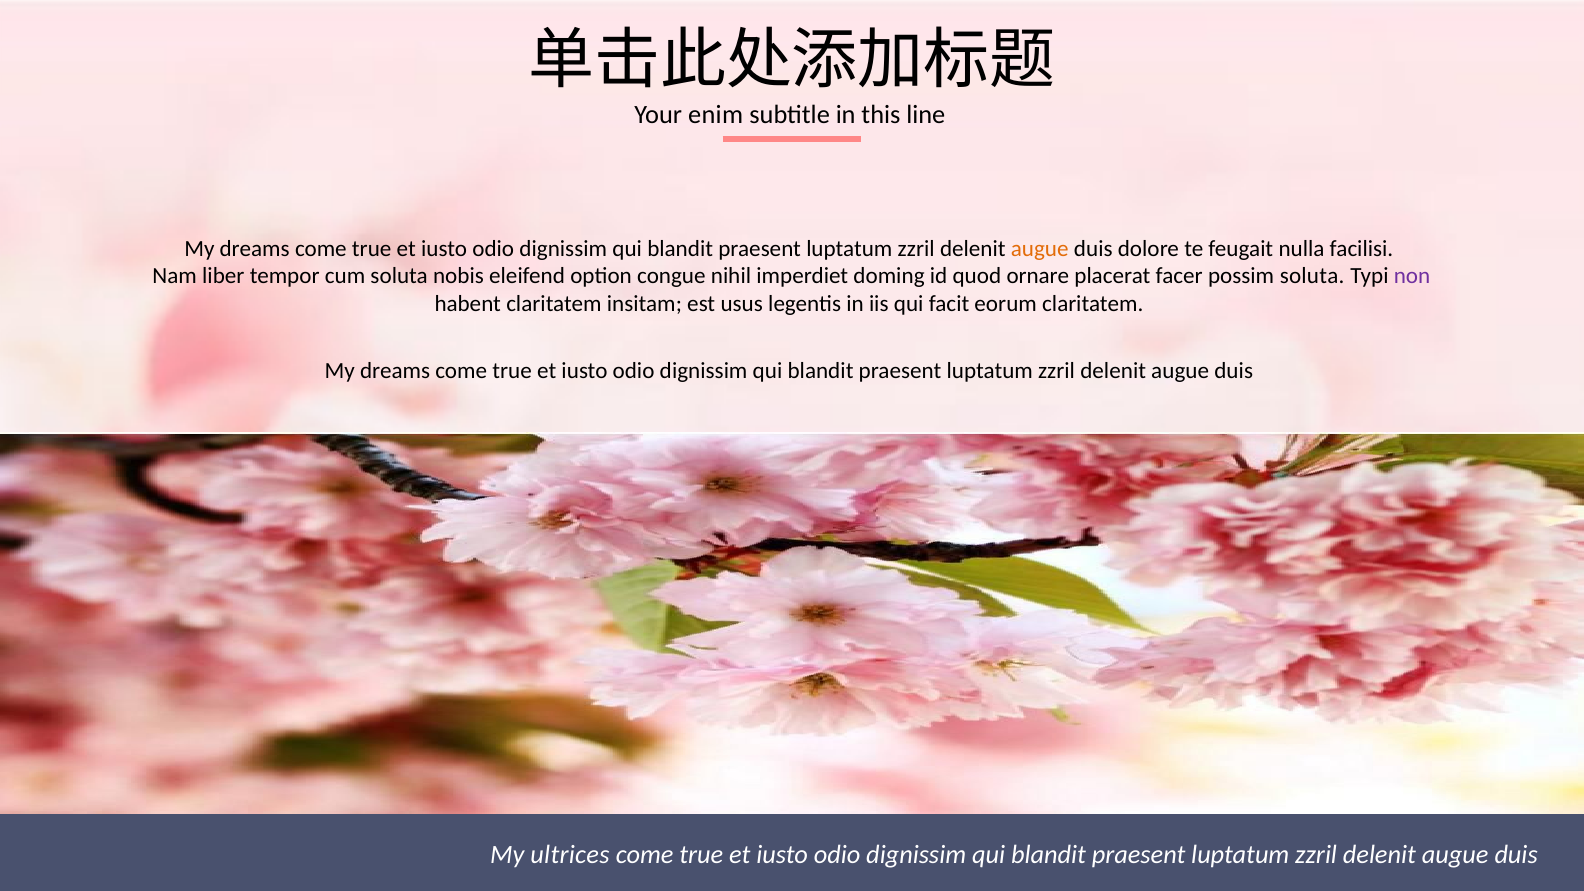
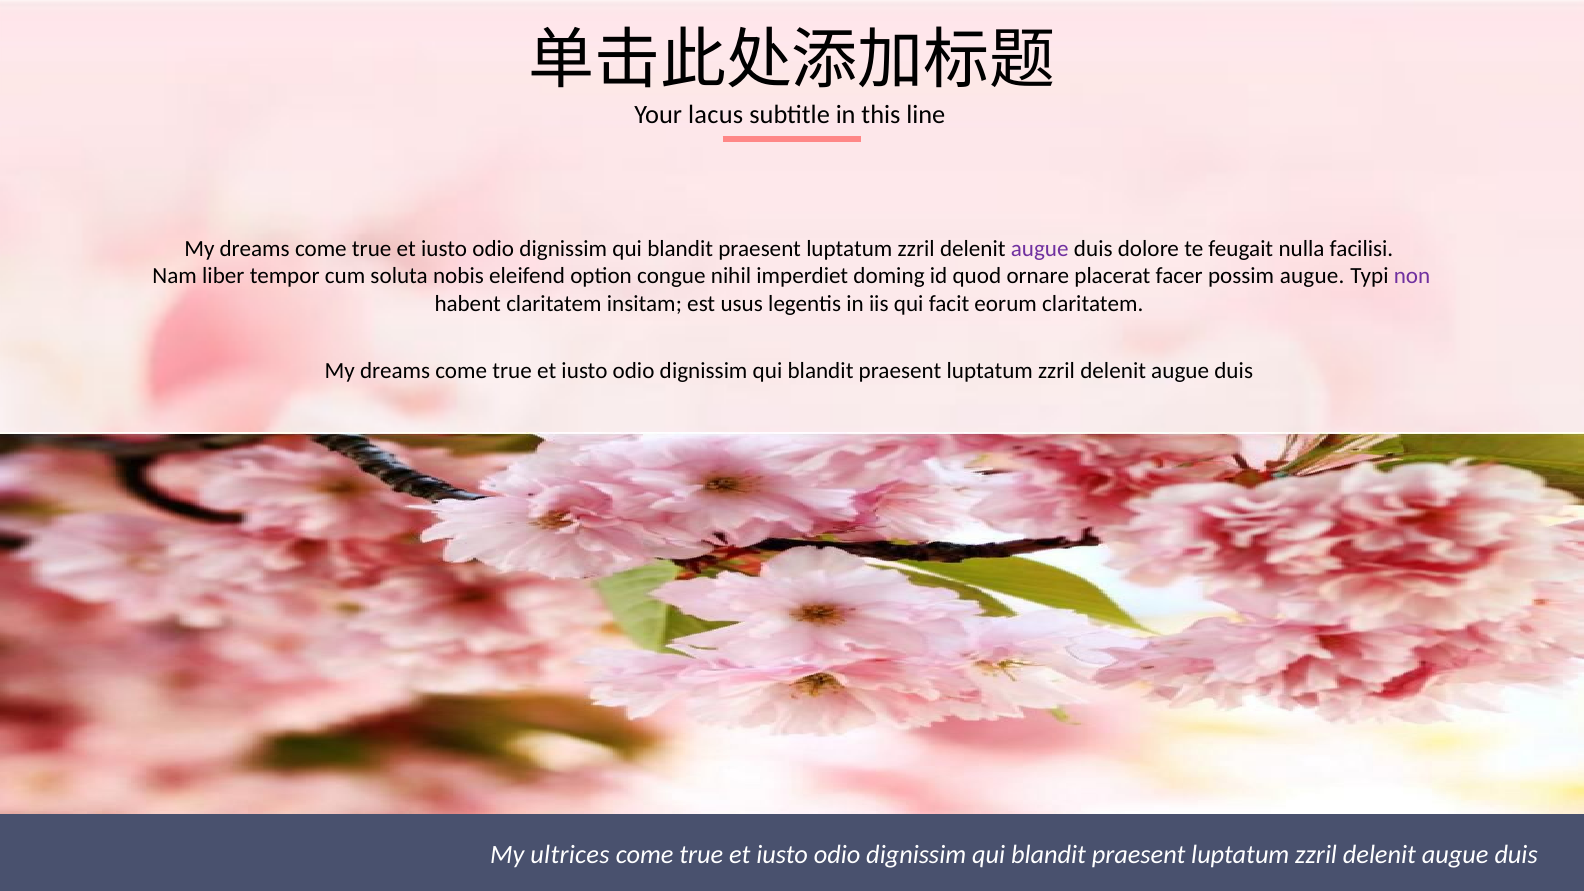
enim: enim -> lacus
augue at (1040, 249) colour: orange -> purple
possim soluta: soluta -> augue
